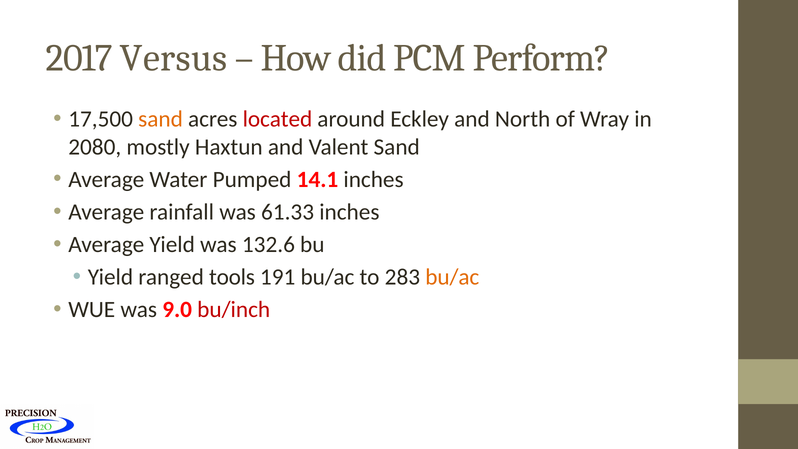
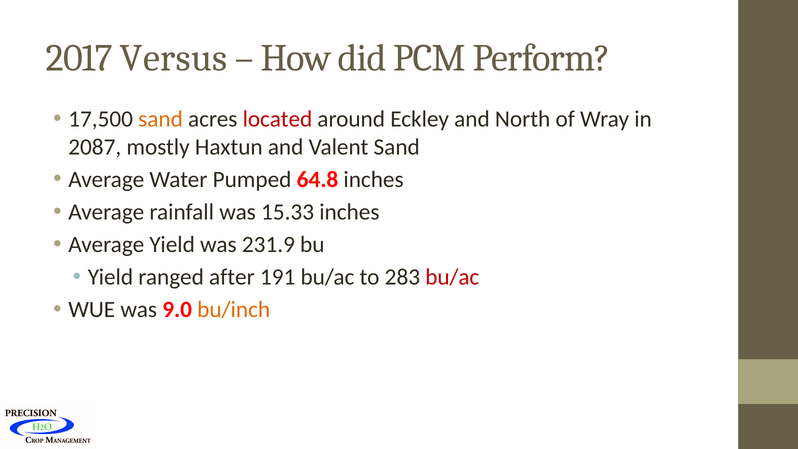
2080: 2080 -> 2087
14.1: 14.1 -> 64.8
61.33: 61.33 -> 15.33
132.6: 132.6 -> 231.9
tools: tools -> after
bu/ac at (452, 277) colour: orange -> red
bu/inch colour: red -> orange
